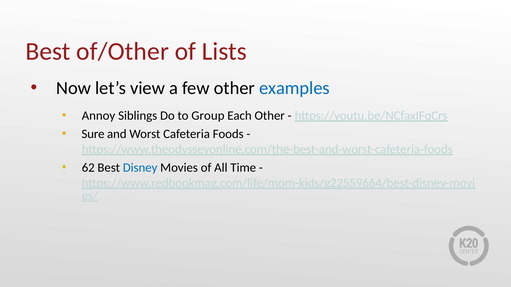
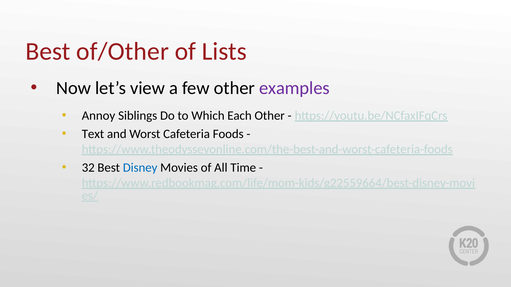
examples colour: blue -> purple
Group: Group -> Which
Sure: Sure -> Text
62: 62 -> 32
